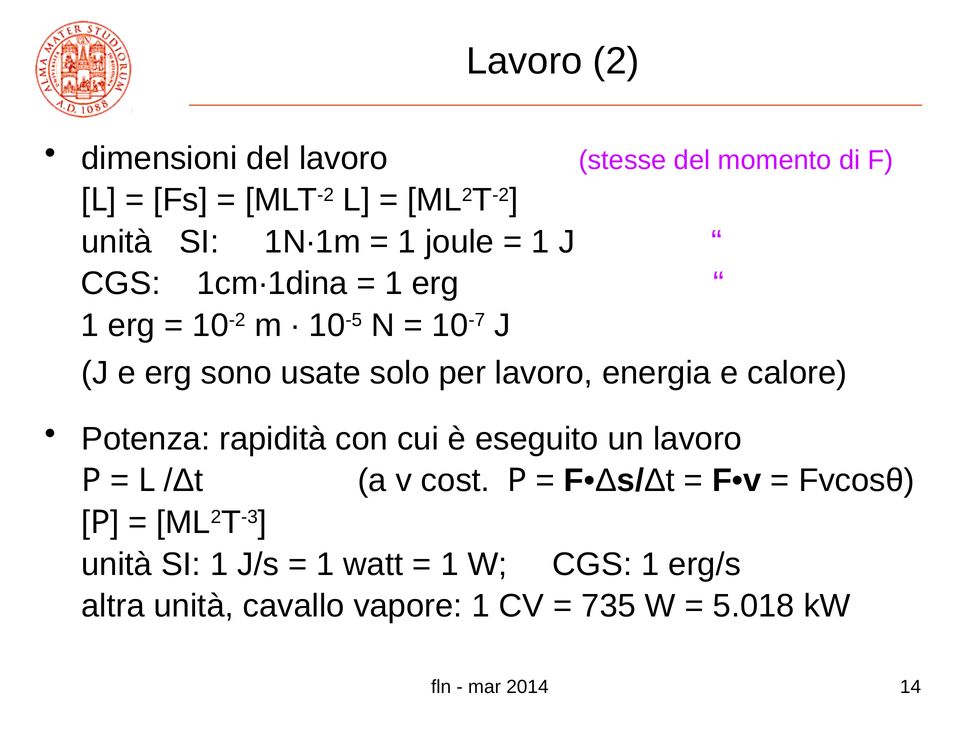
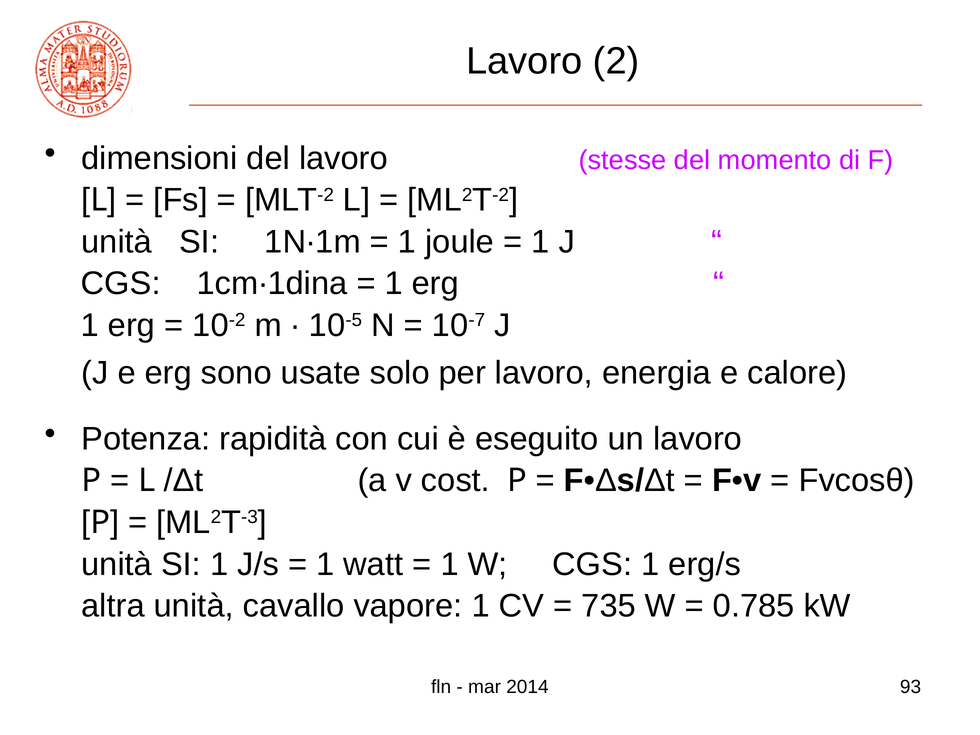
5.018: 5.018 -> 0.785
14: 14 -> 93
